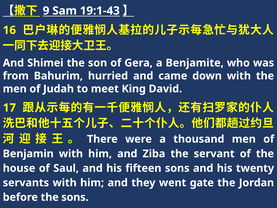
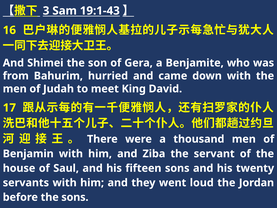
9: 9 -> 3
gate: gate -> loud
